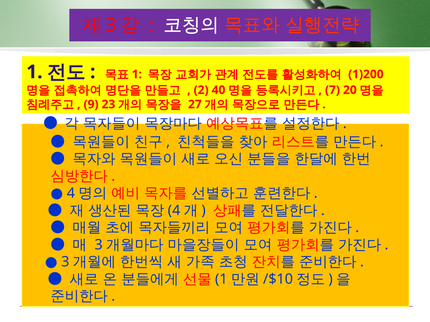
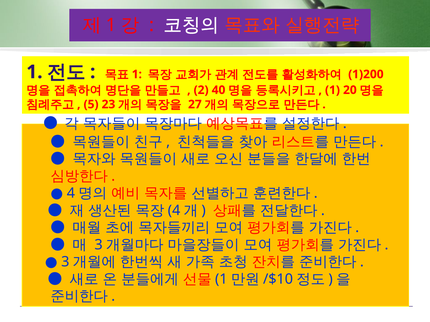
3 at (111, 25): 3 -> 1
7 at (332, 90): 7 -> 1
9: 9 -> 5
